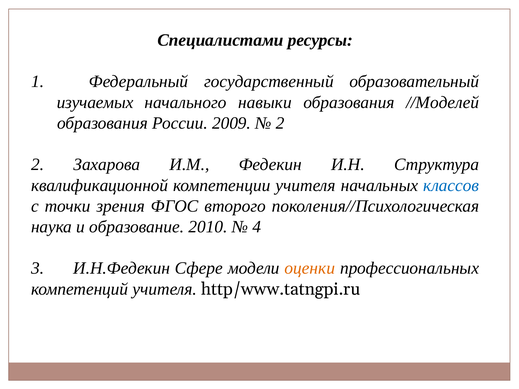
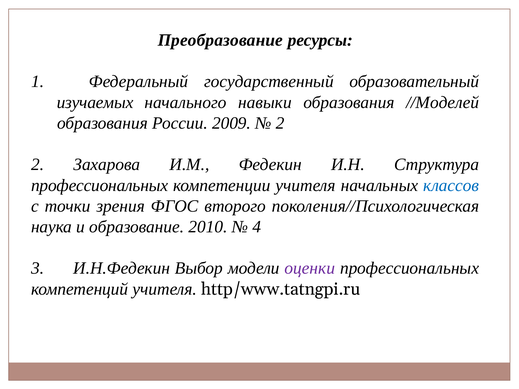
Специалистами: Специалистами -> Преобразование
квалификационной at (100, 185): квалификационной -> профессиональных
Сфере: Сфере -> Выбор
оценки colour: orange -> purple
